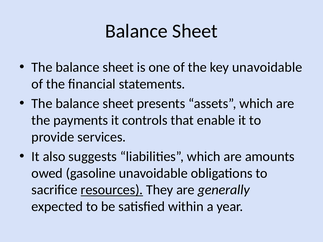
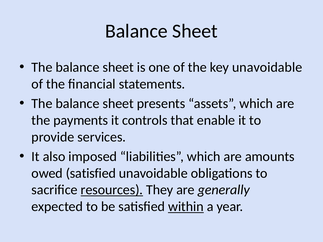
suggests: suggests -> imposed
owed gasoline: gasoline -> satisfied
within underline: none -> present
